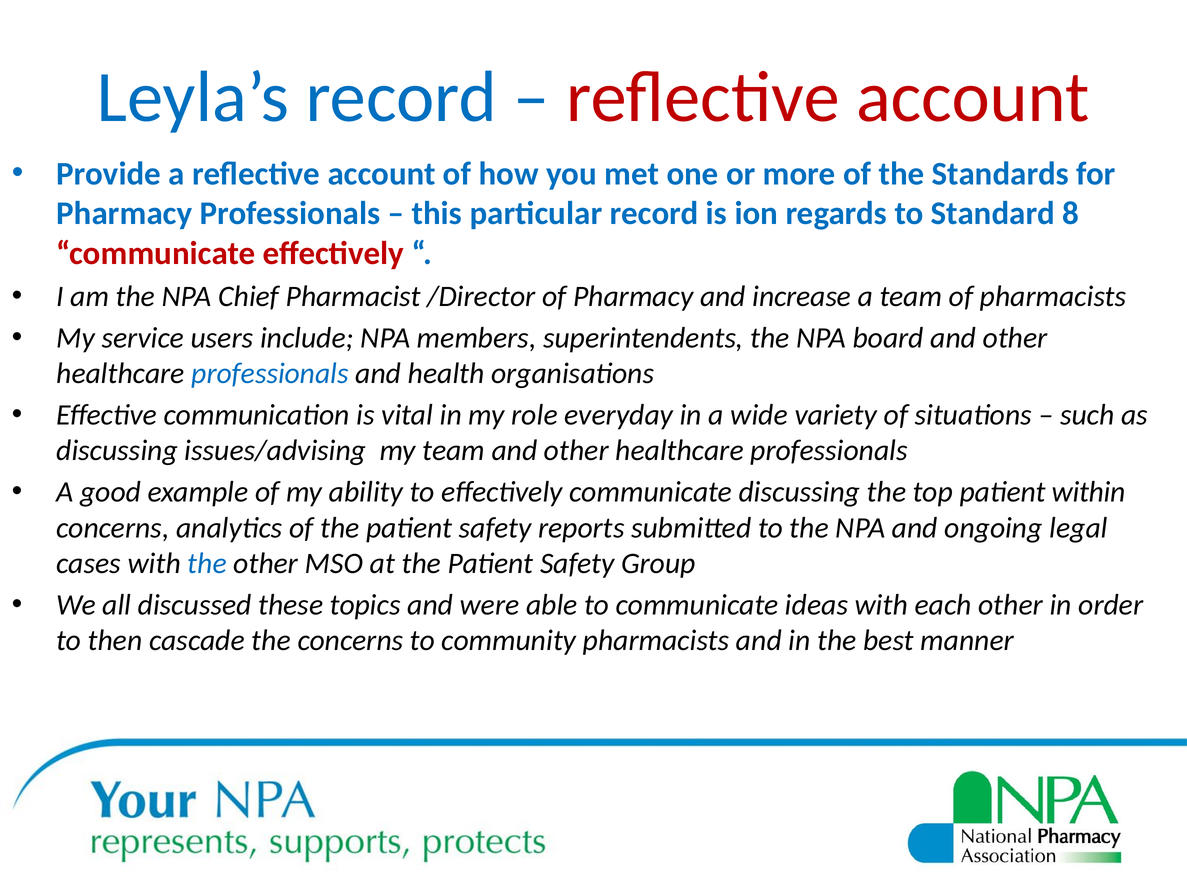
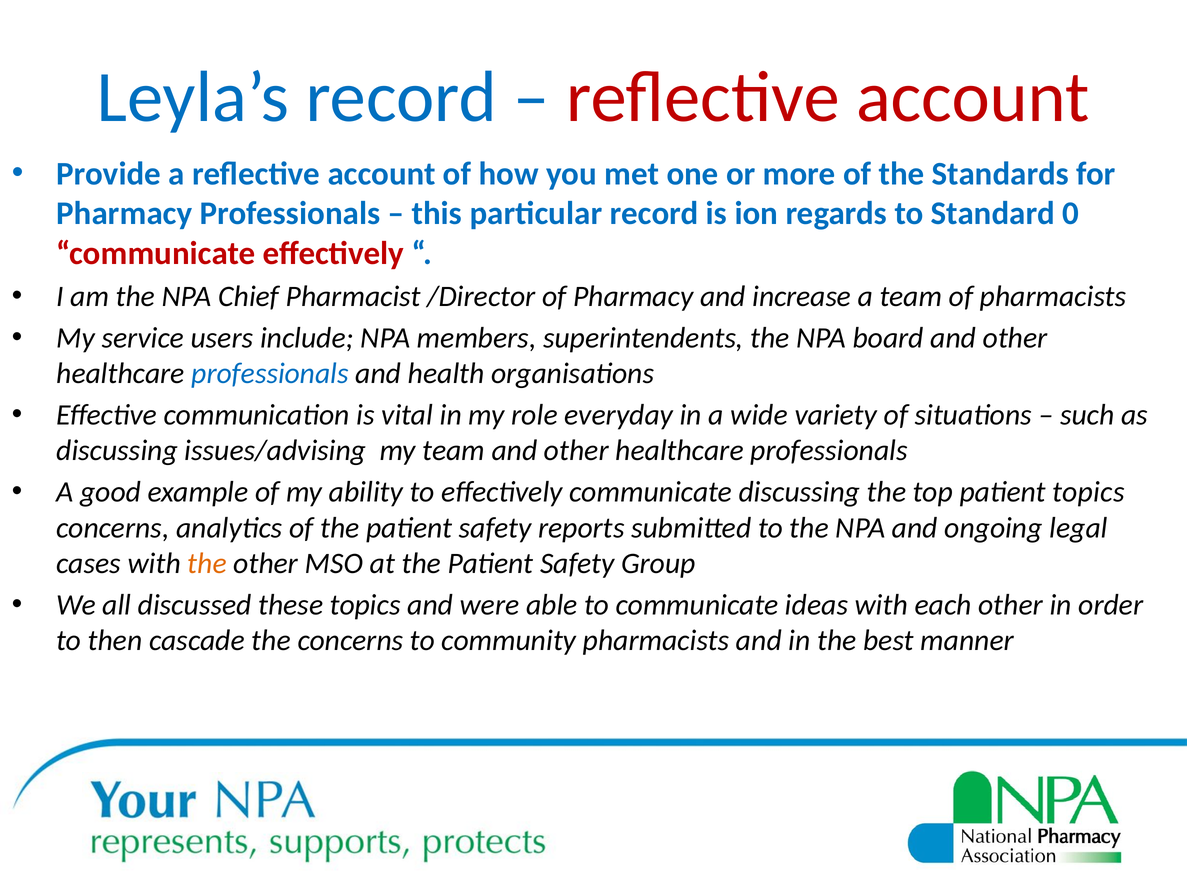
8: 8 -> 0
patient within: within -> topics
the at (207, 564) colour: blue -> orange
